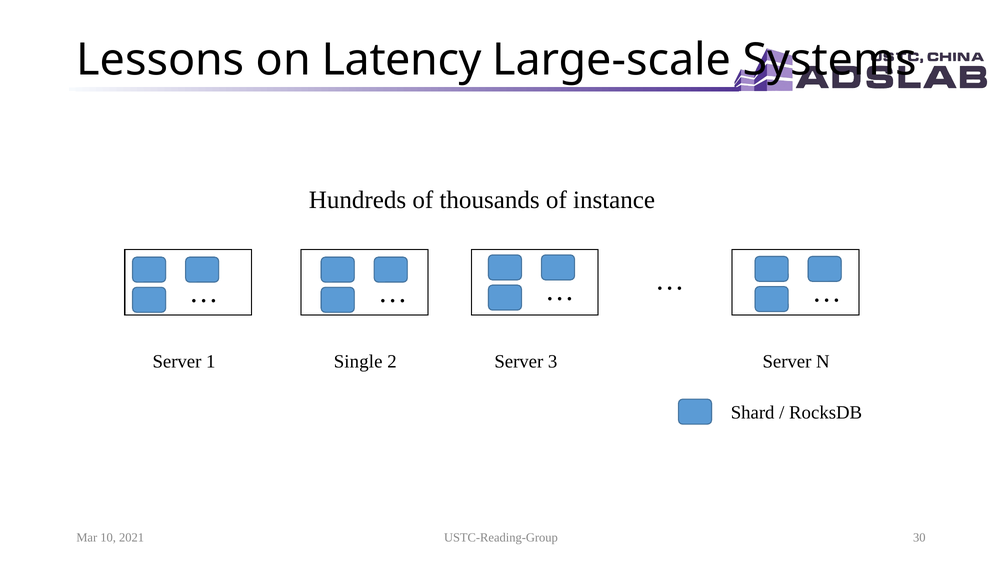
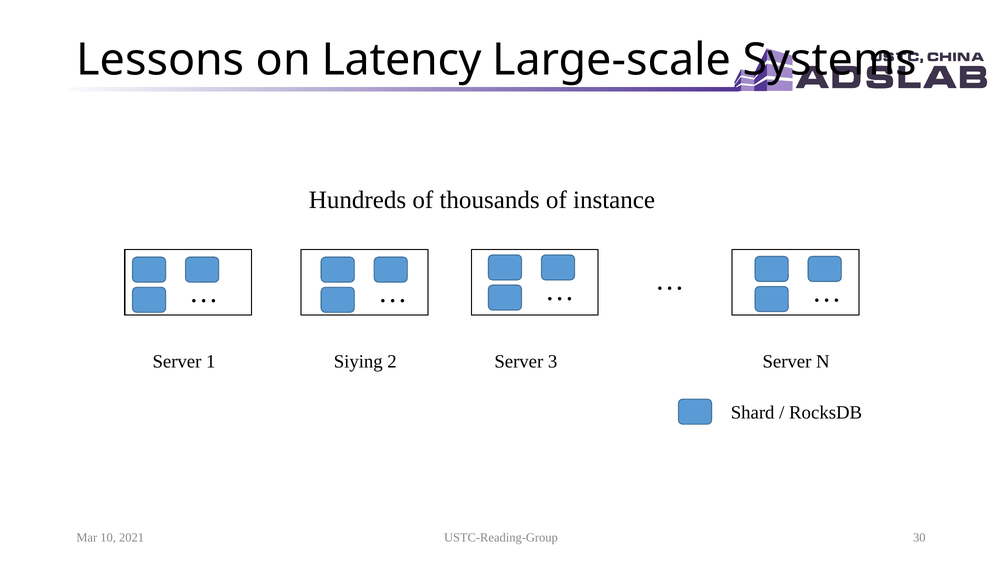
Single: Single -> Siying
